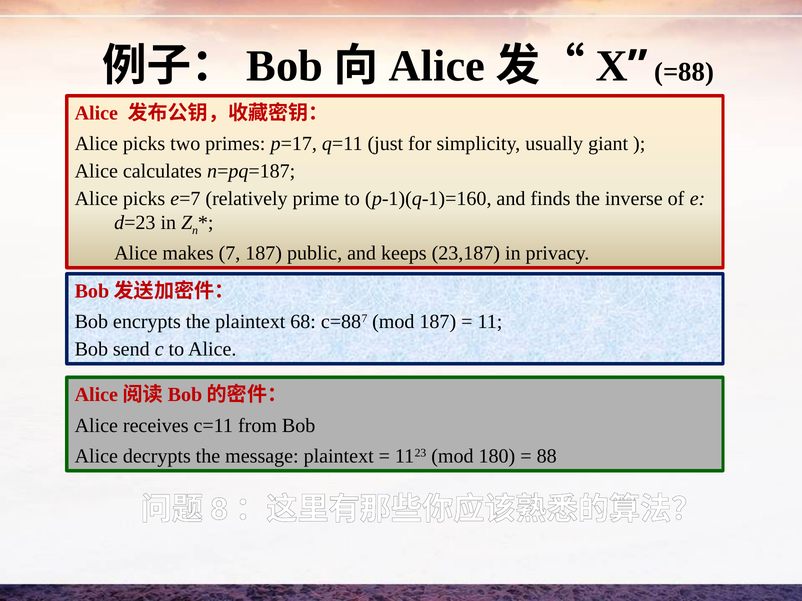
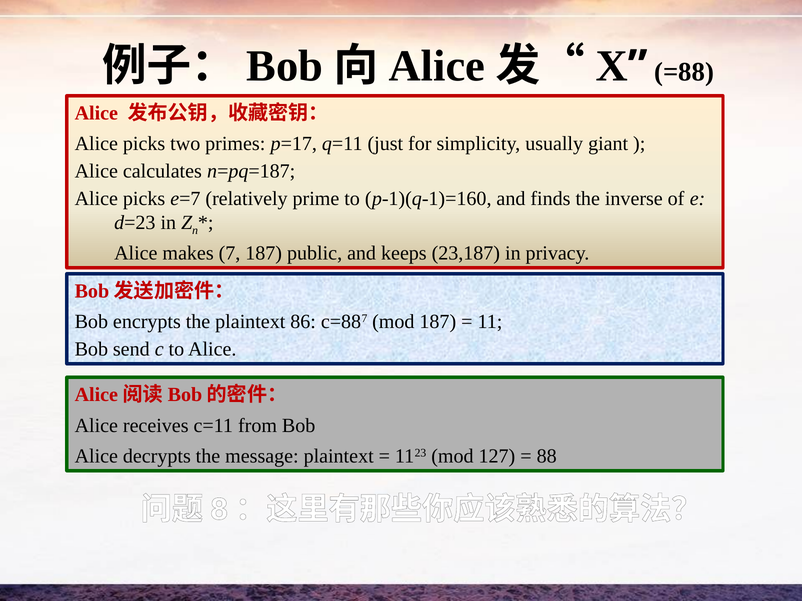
68: 68 -> 86
180: 180 -> 127
